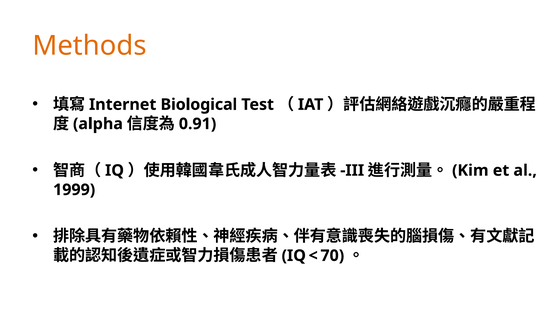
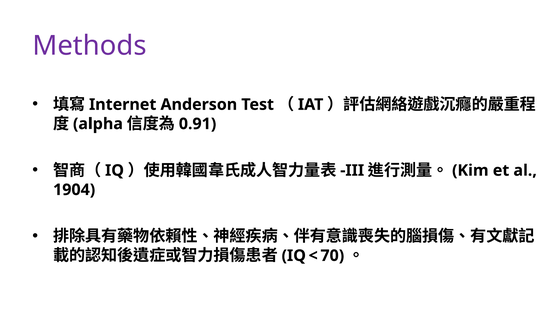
Methods colour: orange -> purple
Biological: Biological -> Anderson
1999: 1999 -> 1904
